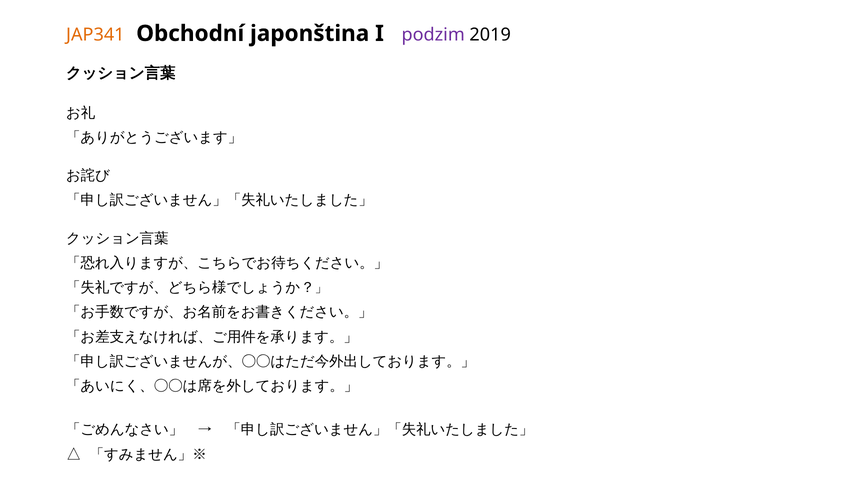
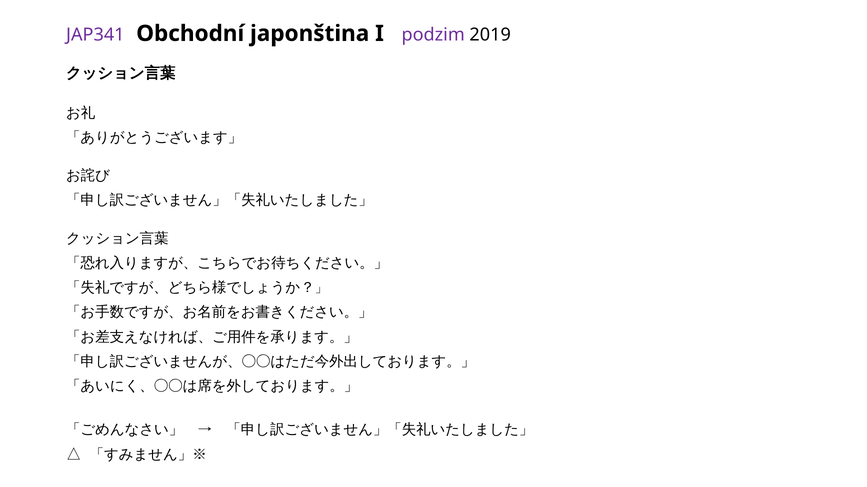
JAP341 colour: orange -> purple
